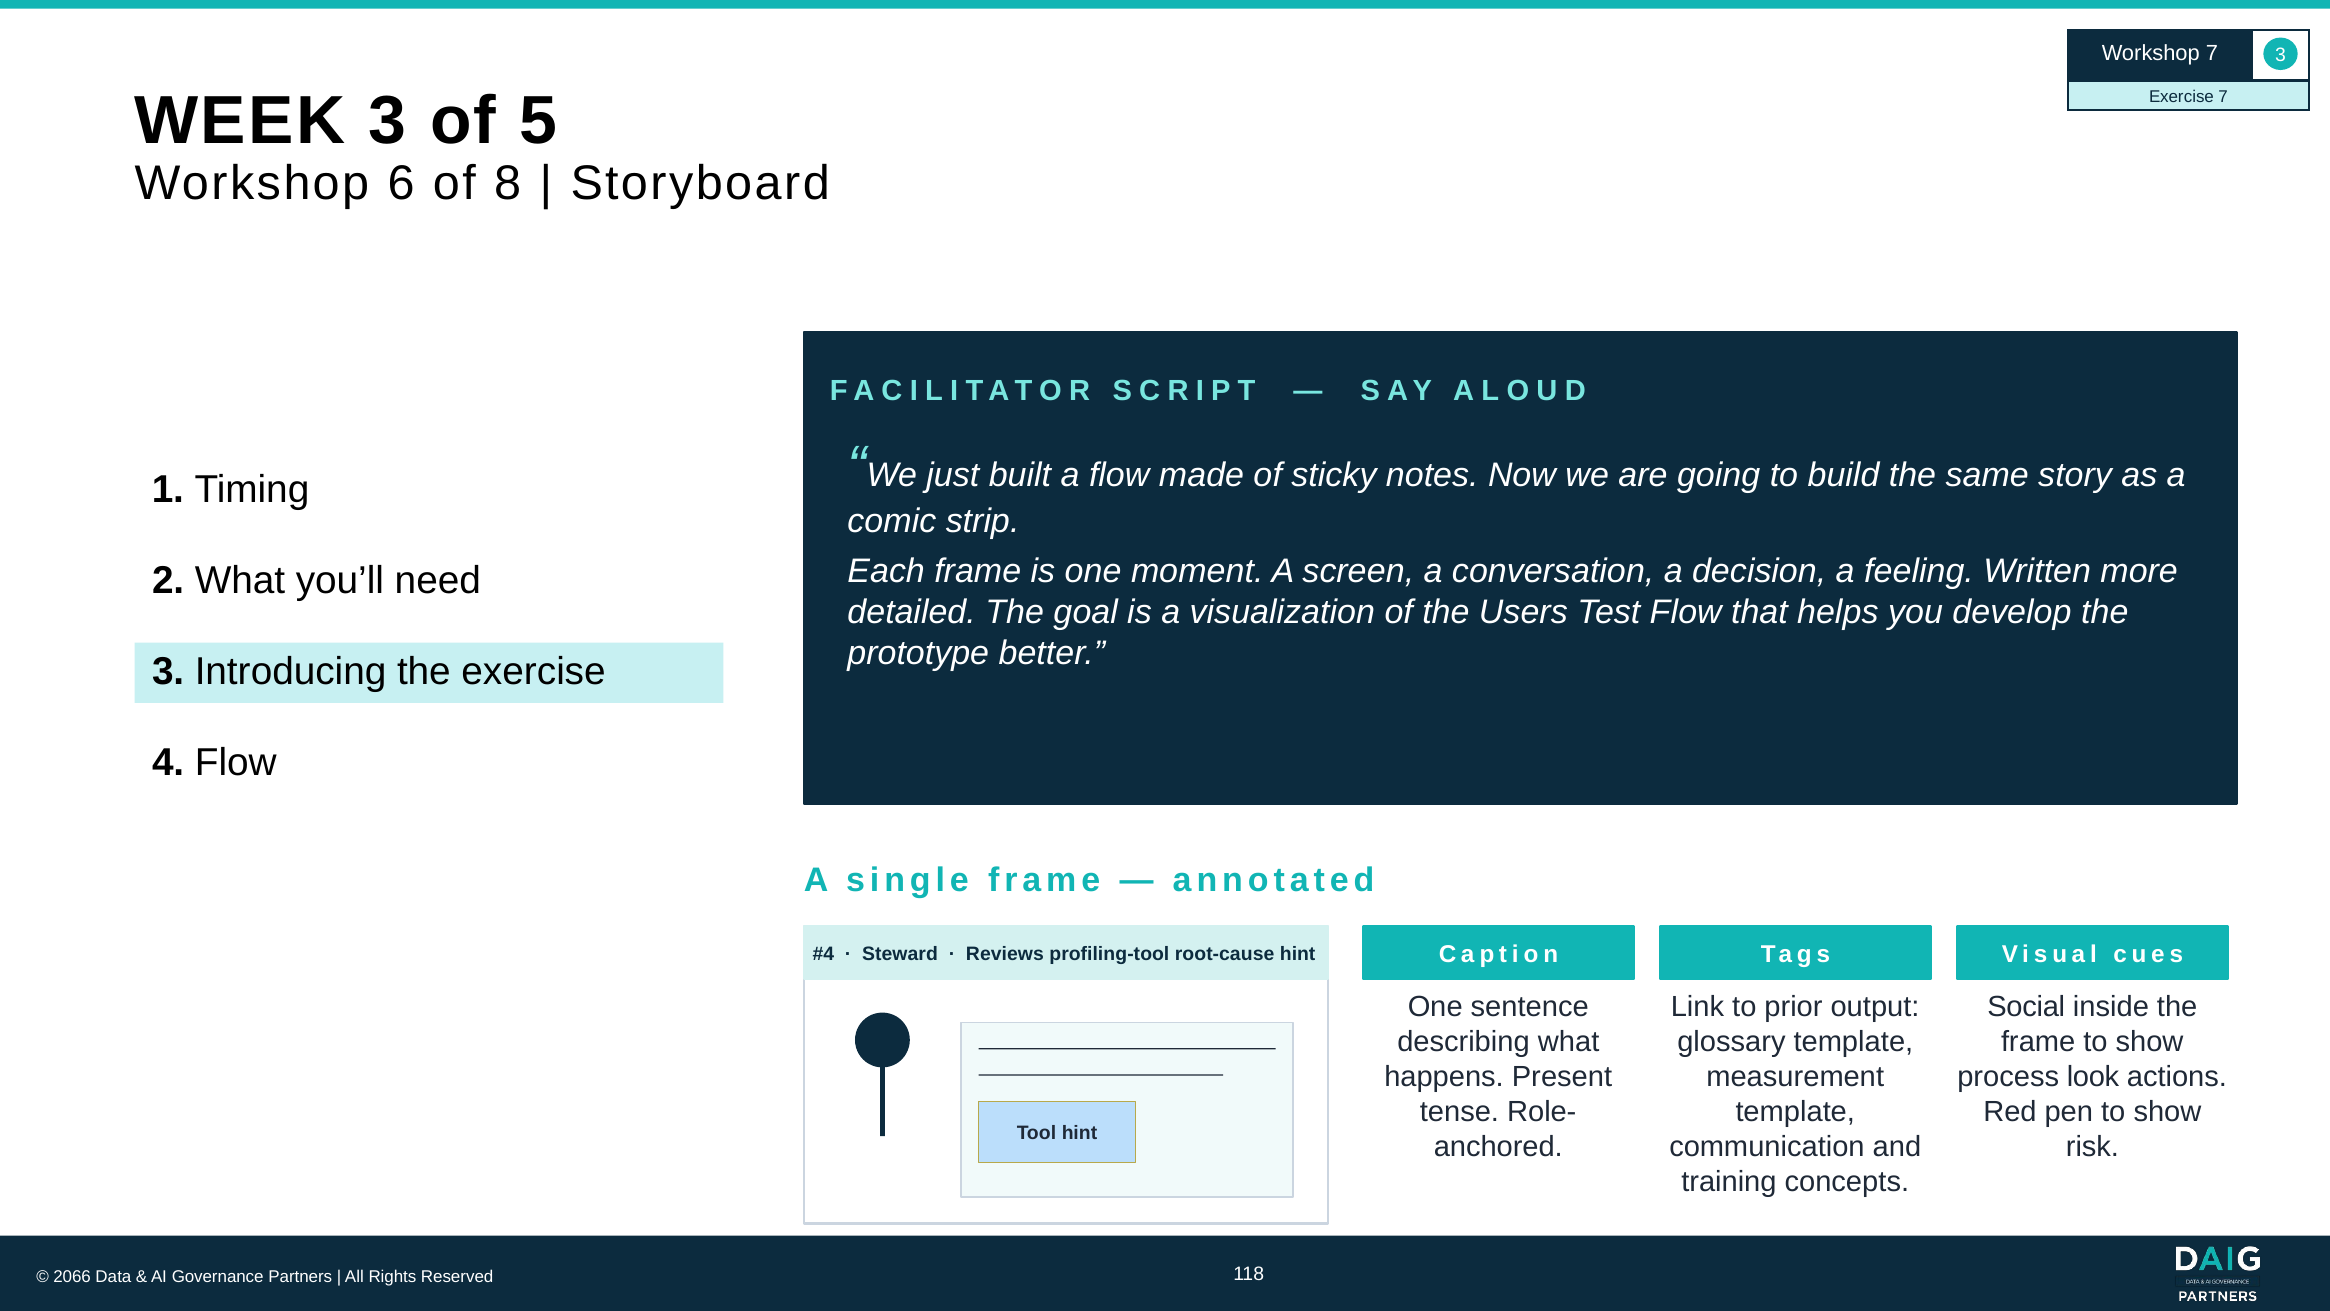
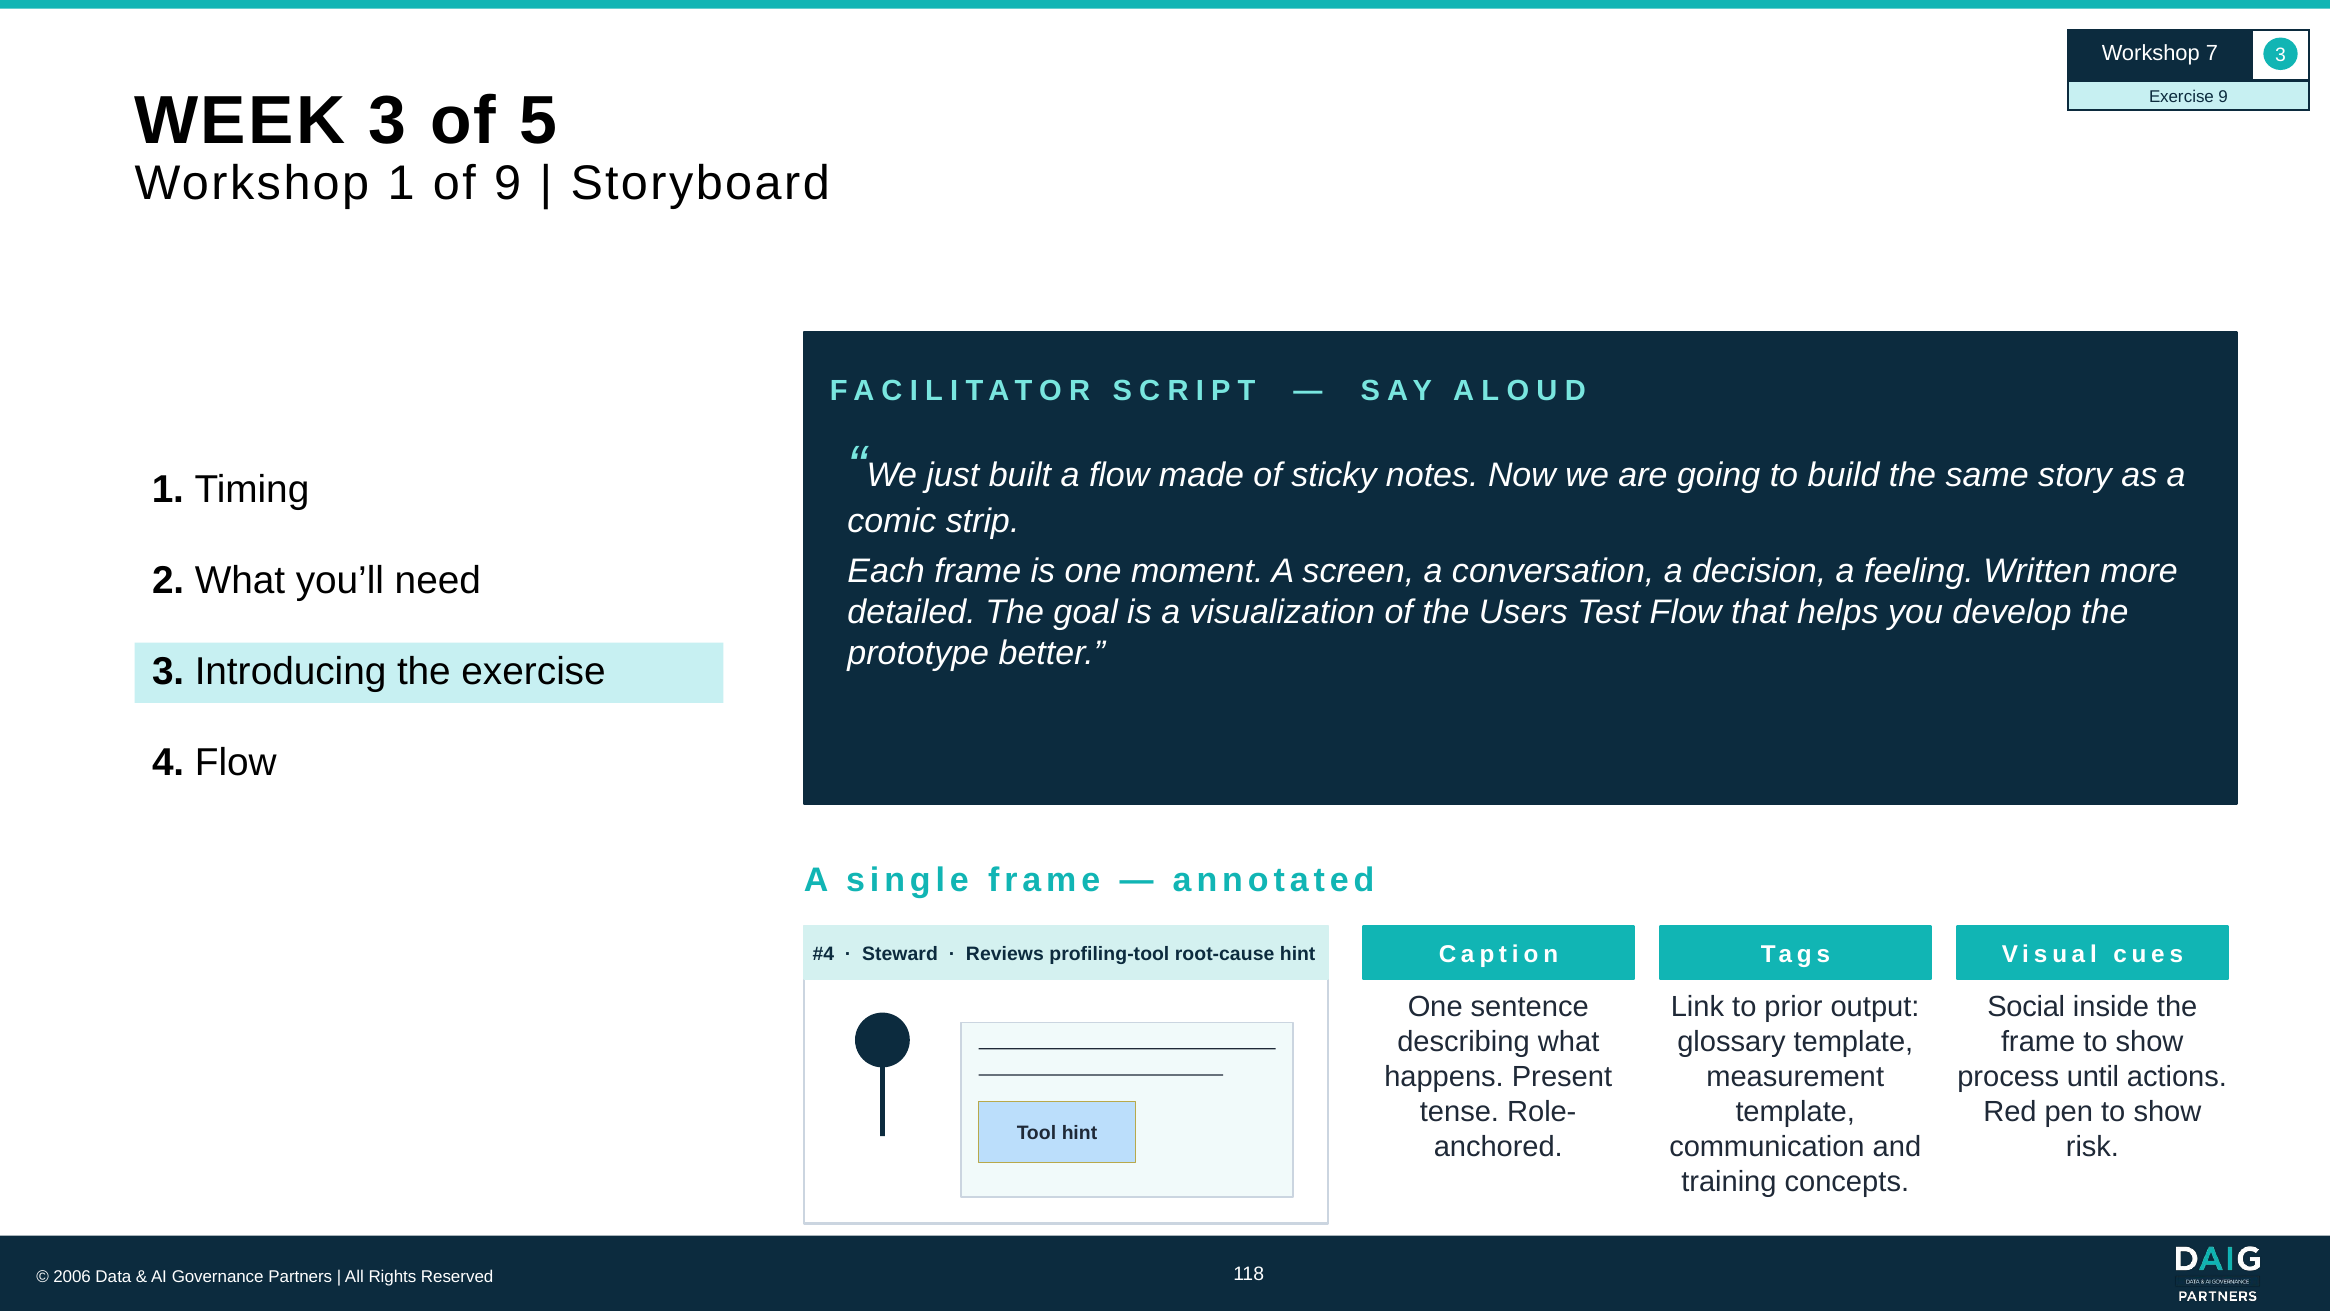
Exercise 7: 7 -> 9
Workshop 6: 6 -> 1
of 8: 8 -> 9
look: look -> until
2066: 2066 -> 2006
